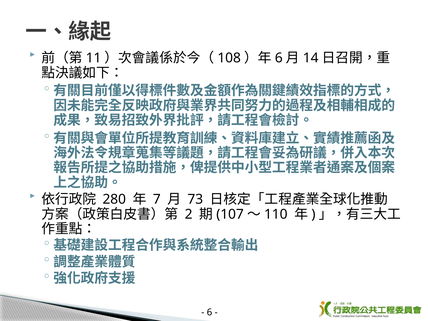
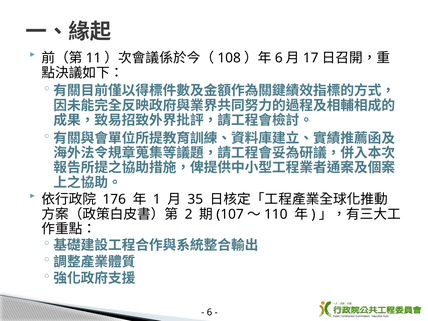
14: 14 -> 17
280: 280 -> 176
7: 7 -> 1
73: 73 -> 35
